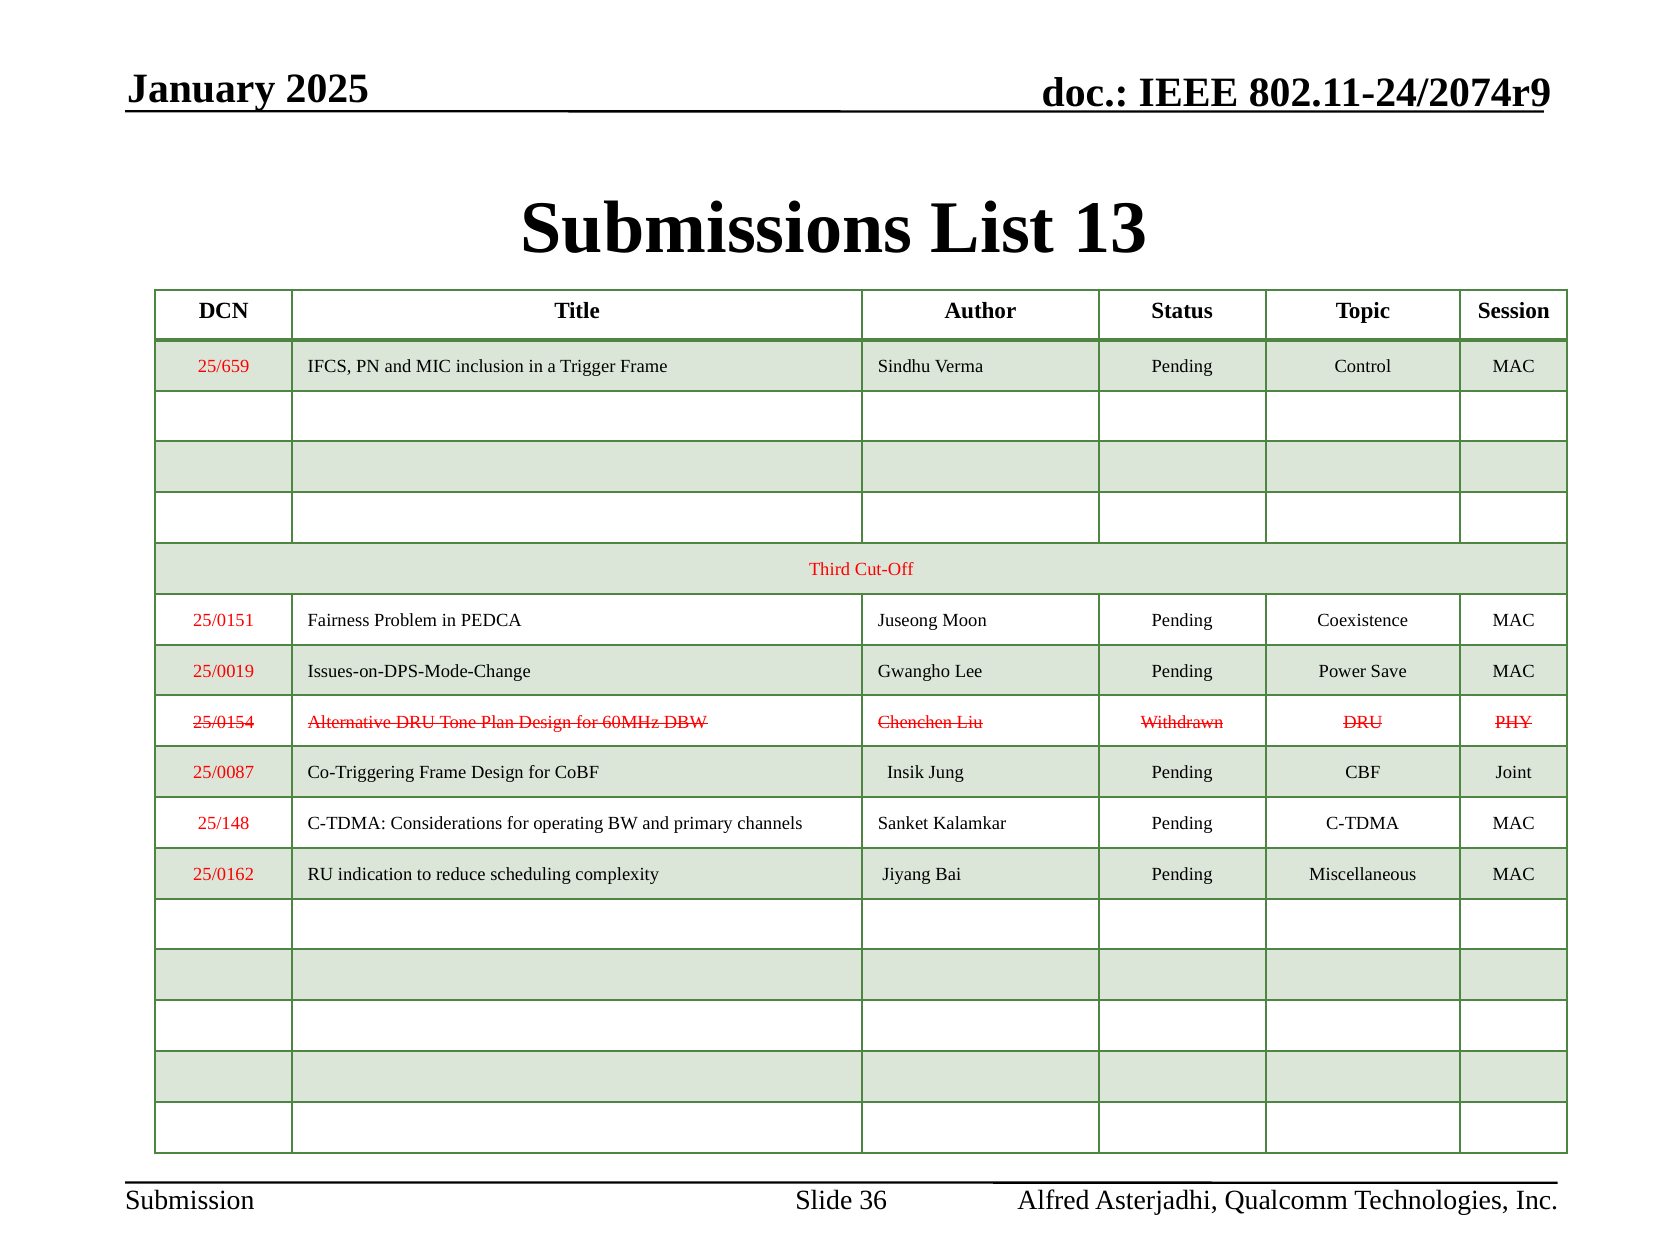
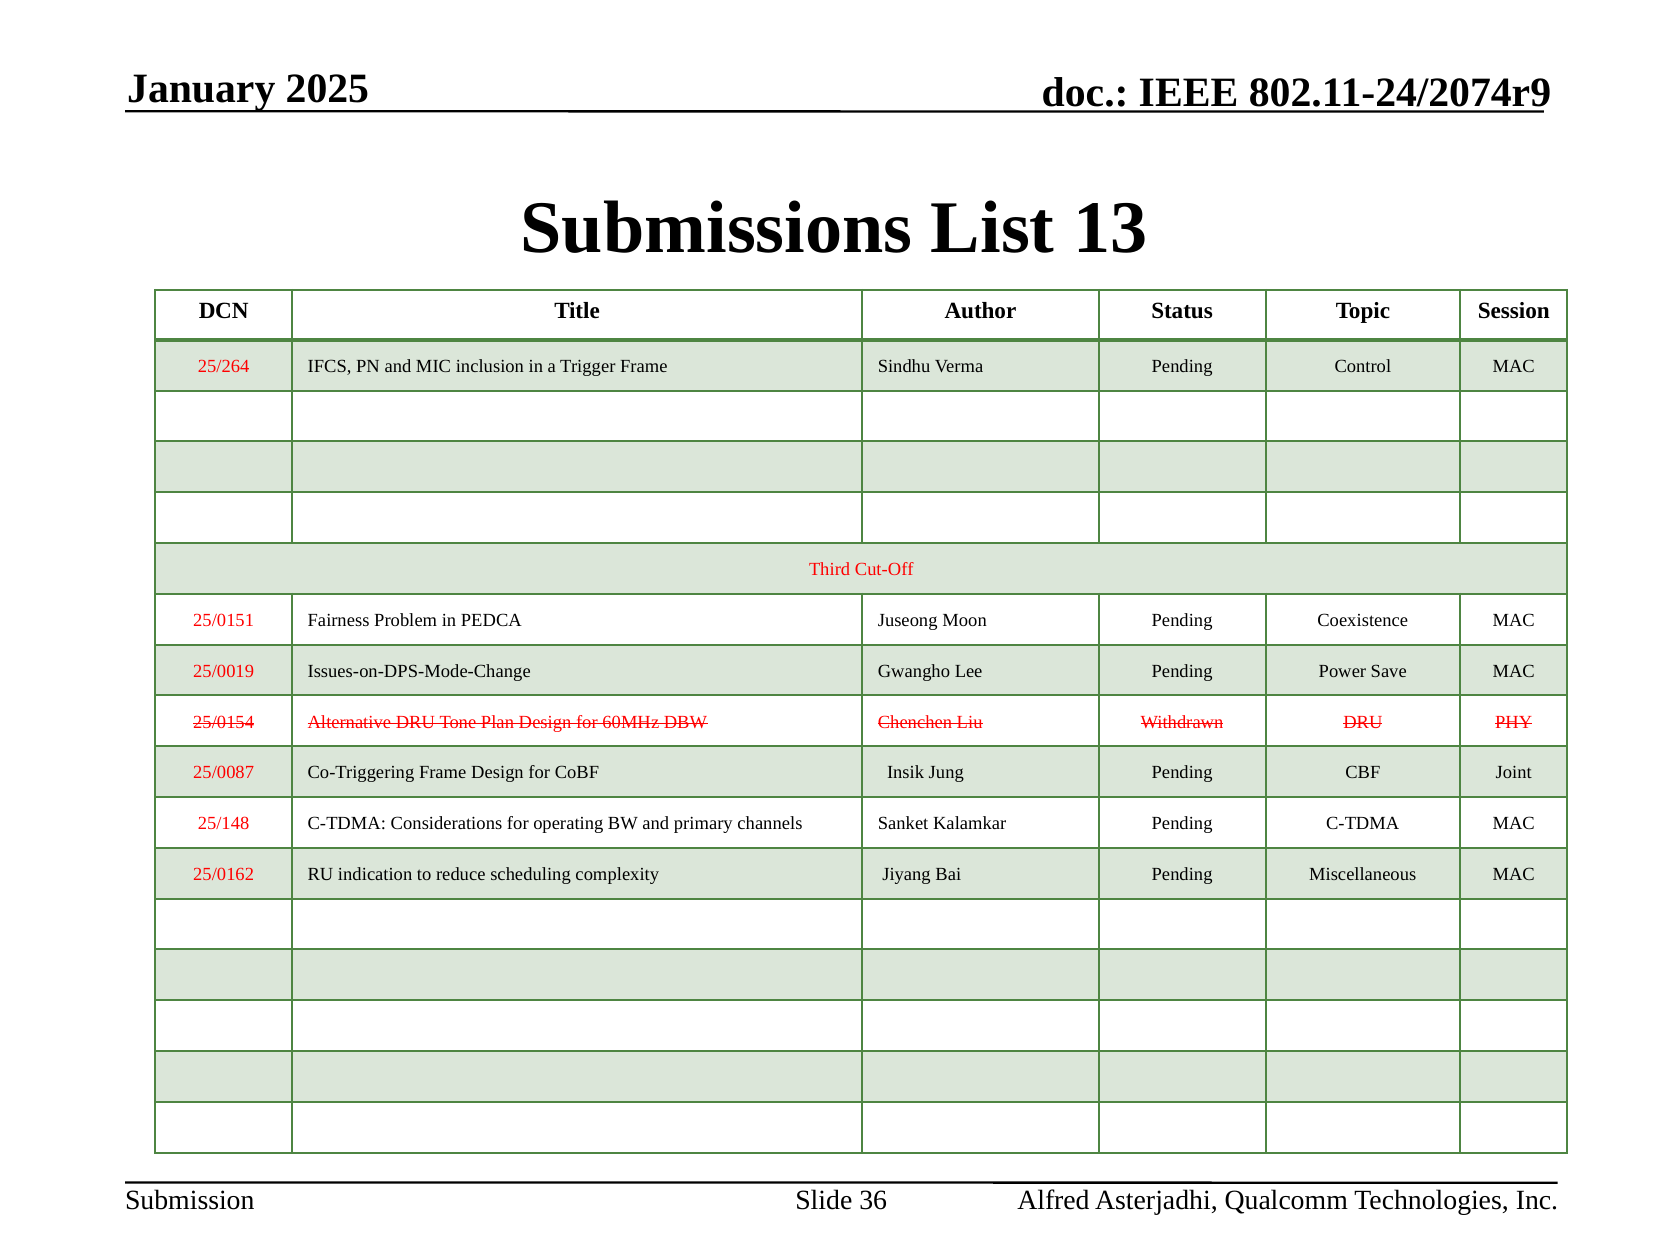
25/659: 25/659 -> 25/264
